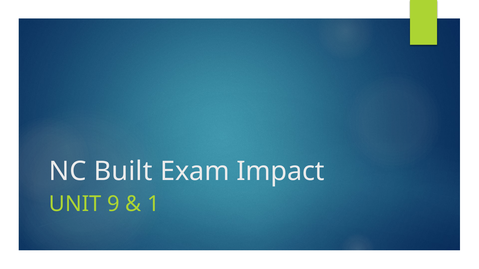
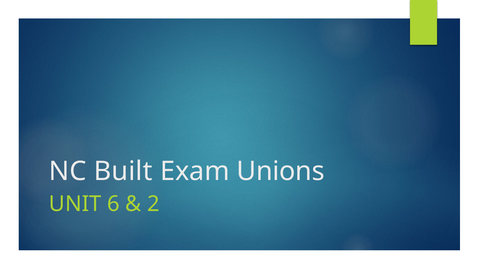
Impact: Impact -> Unions
9: 9 -> 6
1: 1 -> 2
